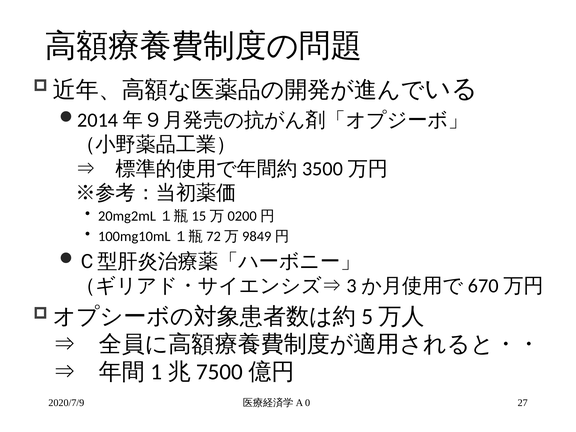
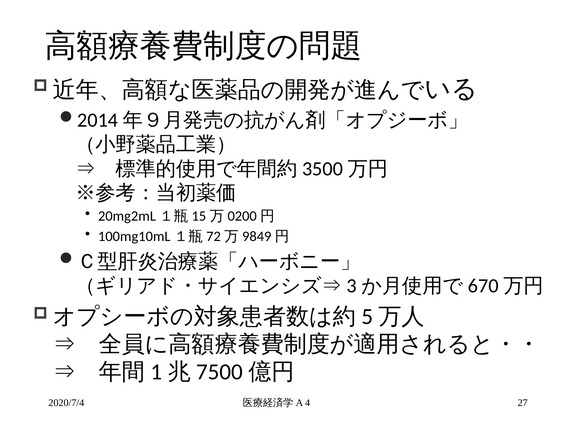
2020/7/9: 2020/7/9 -> 2020/7/4
0: 0 -> 4
